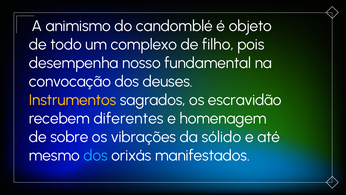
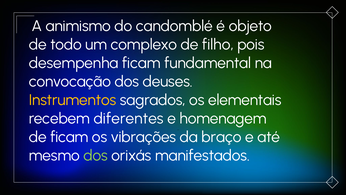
desempenha nosso: nosso -> ficam
escravidão: escravidão -> elementais
de sobre: sobre -> ficam
sólido: sólido -> braço
dos at (96, 155) colour: light blue -> light green
